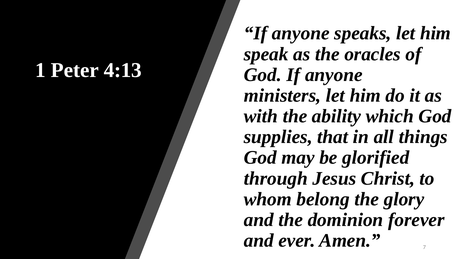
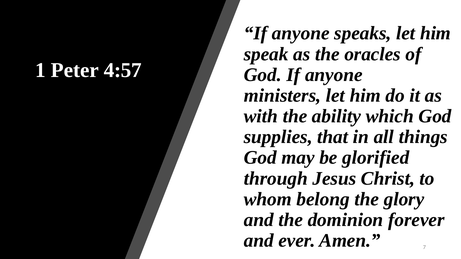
4:13: 4:13 -> 4:57
